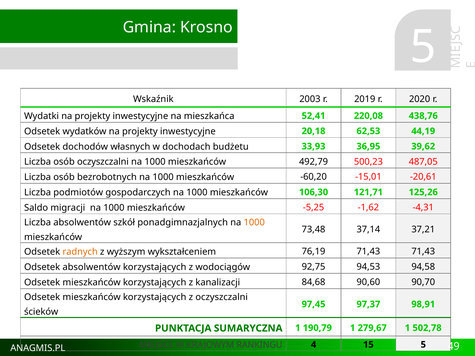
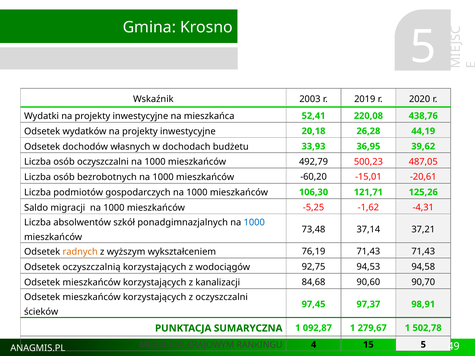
62,53: 62,53 -> 26,28
1000 at (254, 223) colour: orange -> blue
Odsetek absolwentów: absolwentów -> oczyszczalnią
190,79: 190,79 -> 092,87
